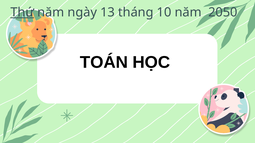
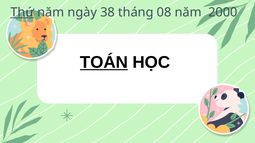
13: 13 -> 38
10: 10 -> 08
2050: 2050 -> 2000
TOÁN underline: none -> present
